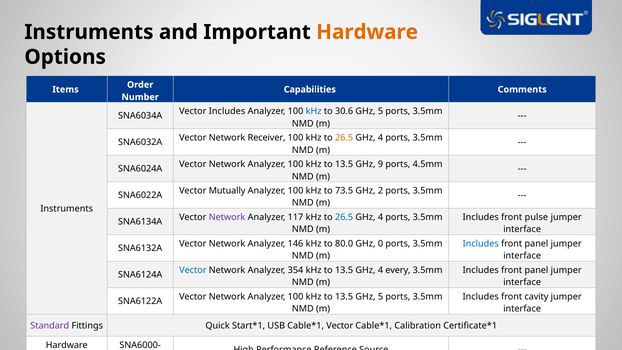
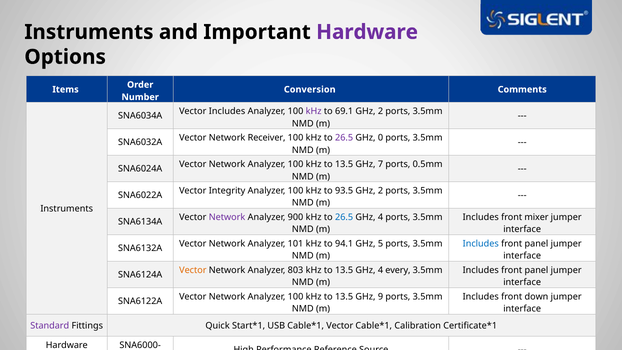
Hardware at (367, 32) colour: orange -> purple
Capabilities: Capabilities -> Conversion
kHz at (314, 111) colour: blue -> purple
30.6: 30.6 -> 69.1
5 at (380, 111): 5 -> 2
26.5 at (344, 138) colour: orange -> purple
4 at (380, 138): 4 -> 0
9: 9 -> 7
4.5mm: 4.5mm -> 0.5mm
Mutually: Mutually -> Integrity
73.5: 73.5 -> 93.5
117: 117 -> 900
pulse: pulse -> mixer
146: 146 -> 101
80.0: 80.0 -> 94.1
0: 0 -> 5
Vector at (193, 270) colour: blue -> orange
354: 354 -> 803
13.5 GHz 5: 5 -> 9
cavity: cavity -> down
